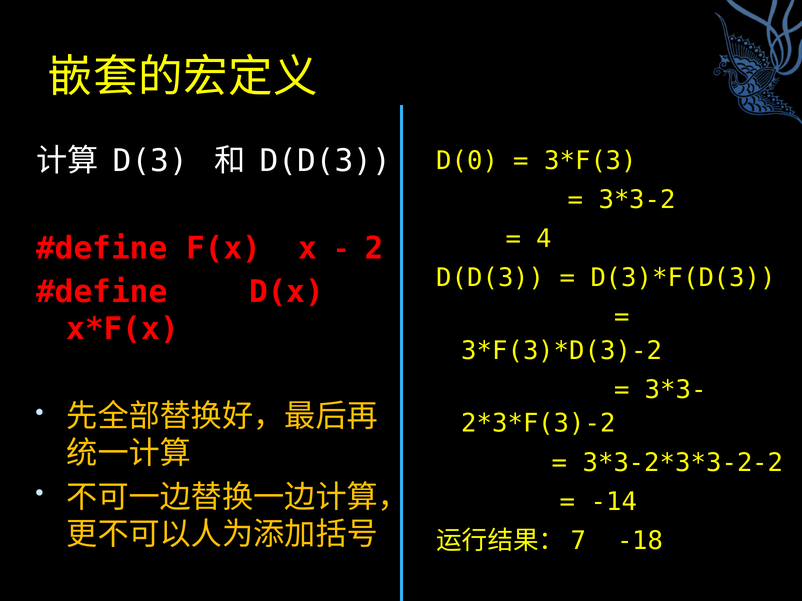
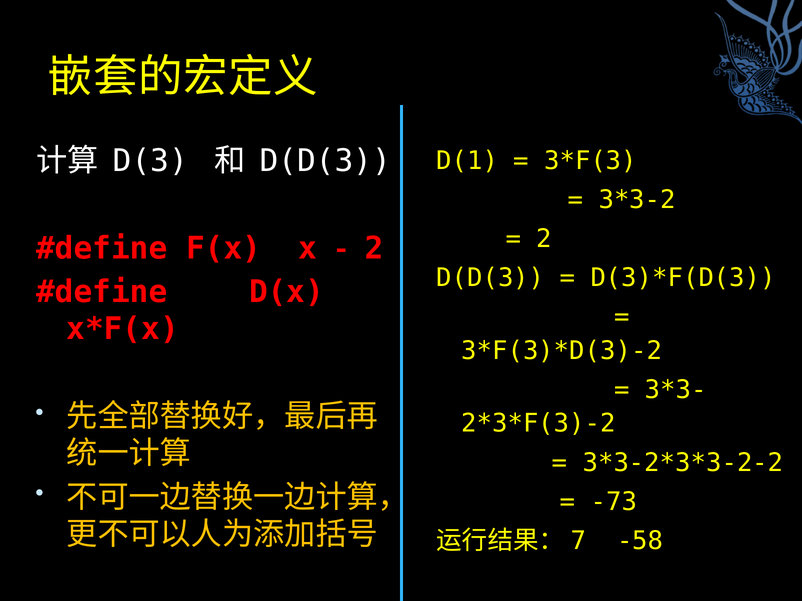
D(0: D(0 -> D(1
4 at (544, 239): 4 -> 2
-14: -14 -> -73
-18: -18 -> -58
